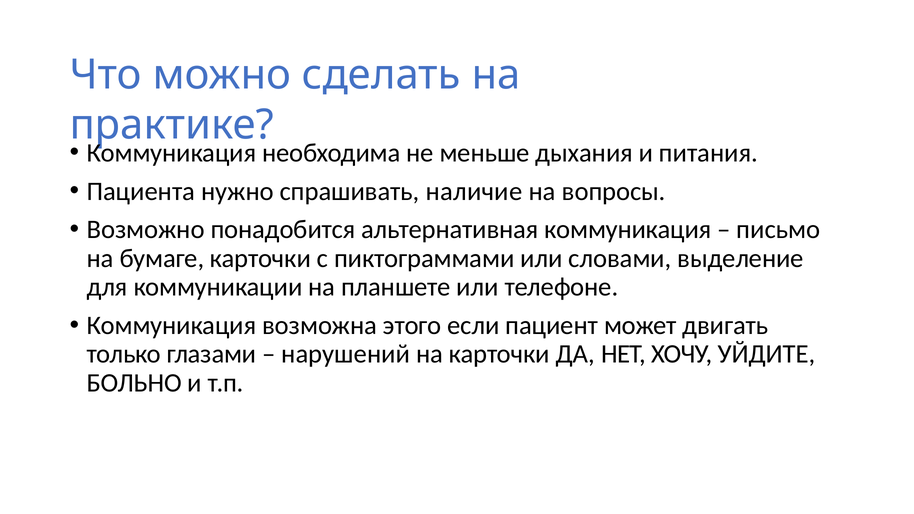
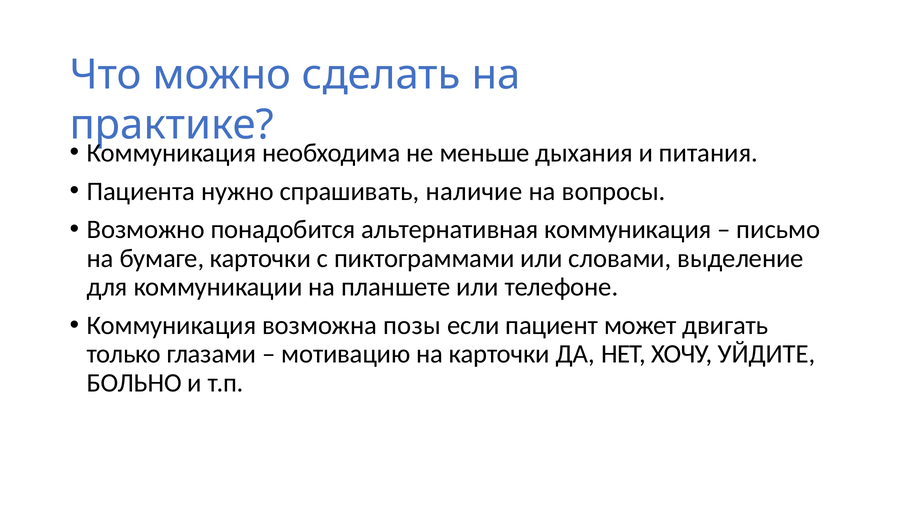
этого: этого -> позы
нарушений: нарушений -> мотивацию
